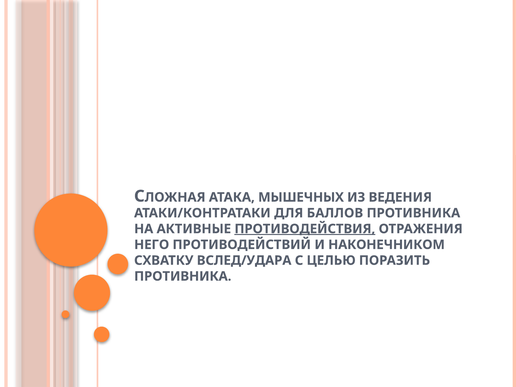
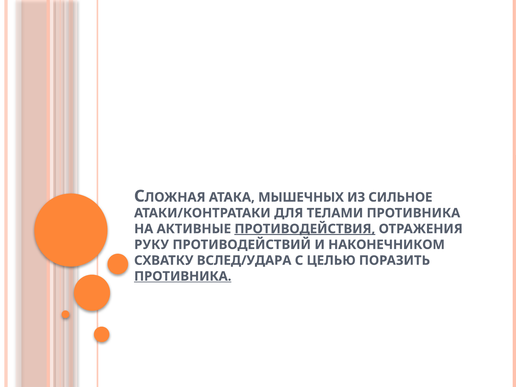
ВЕДЕНИЯ: ВЕДЕНИЯ -> СИЛЬНОЕ
БАЛЛОВ: БАЛЛОВ -> ТЕЛАМИ
НЕГО: НЕГО -> РУКУ
ПРОТИВНИКА at (183, 276) underline: none -> present
